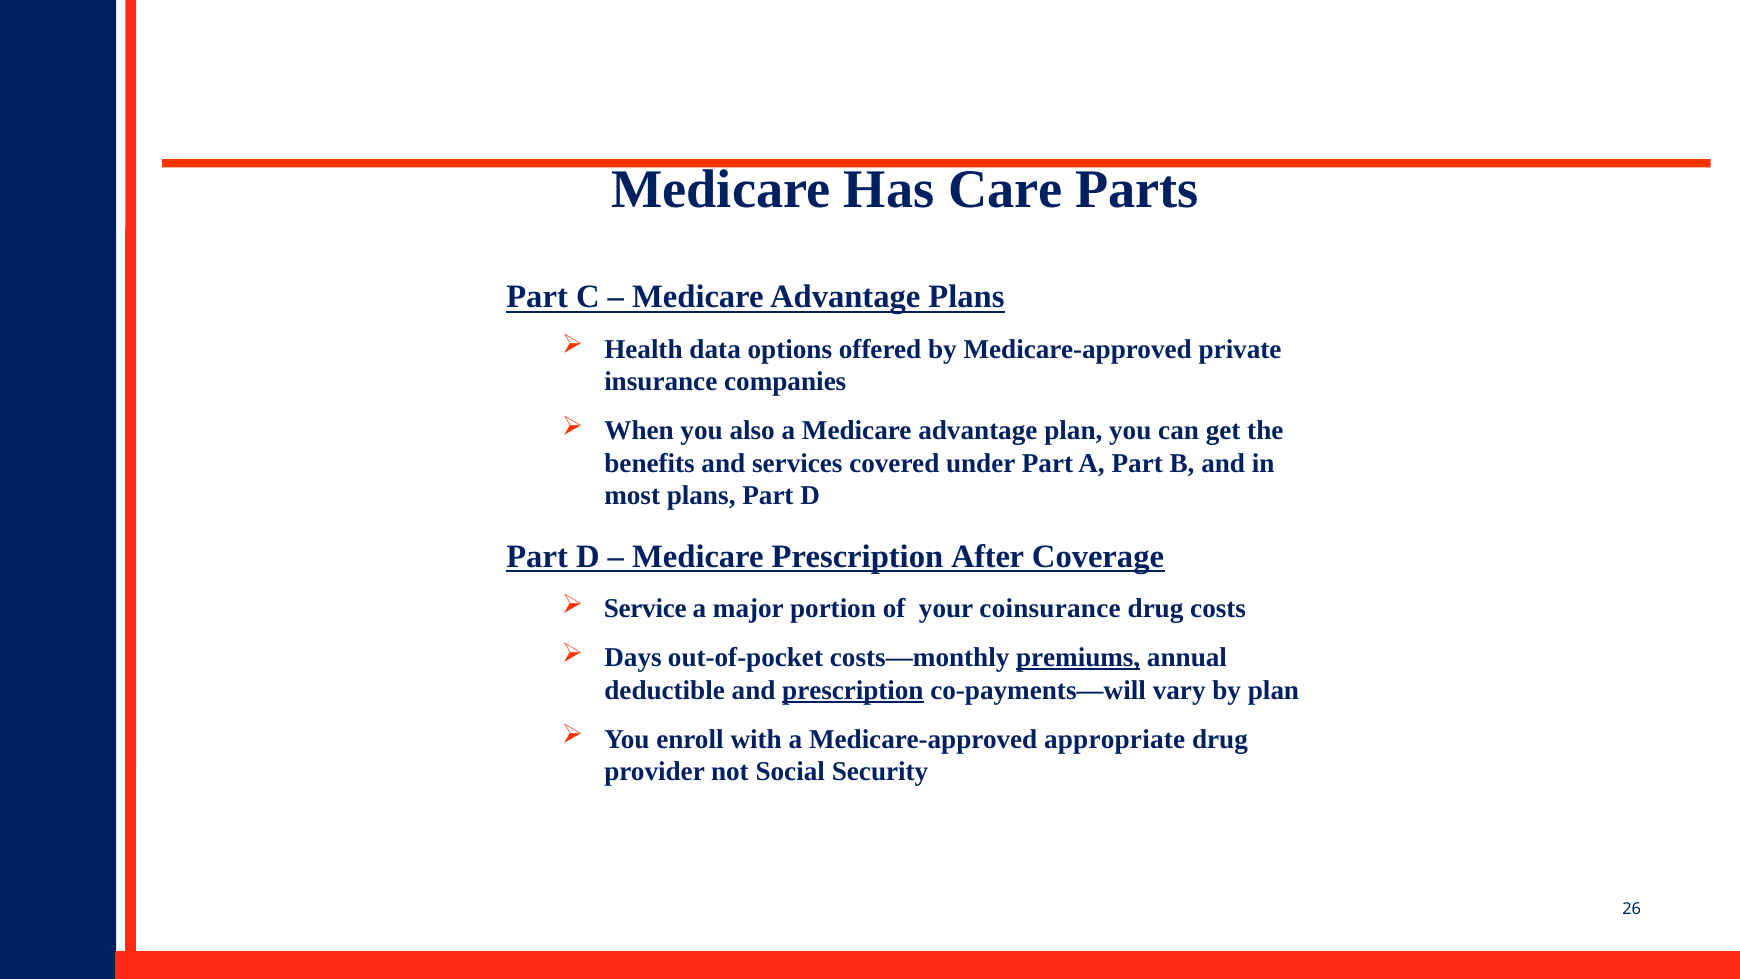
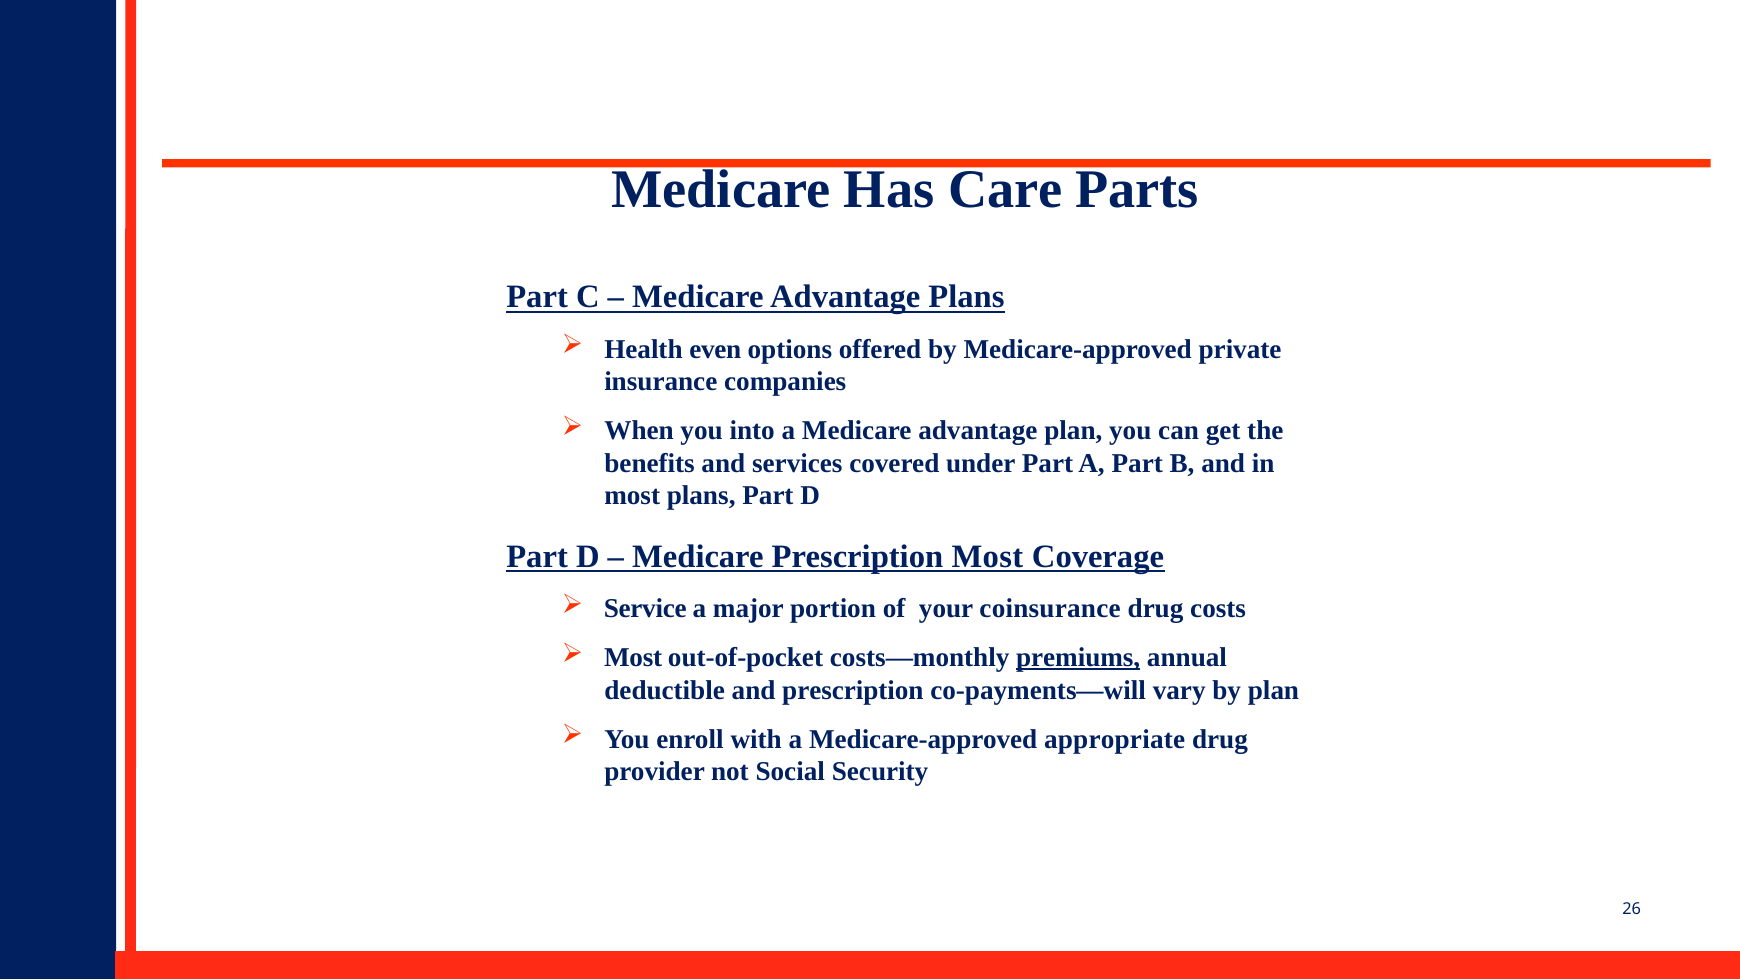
data: data -> even
also: also -> into
Prescription After: After -> Most
Days at (633, 657): Days -> Most
prescription at (853, 690) underline: present -> none
